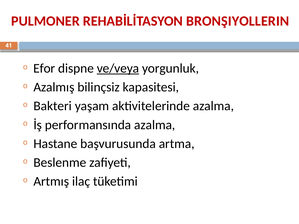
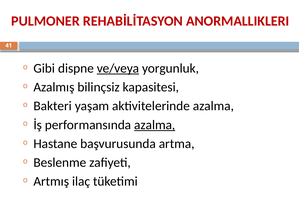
BRONŞIYOLLERIN: BRONŞIYOLLERIN -> ANORMALLIKLERI
Efor: Efor -> Gibi
azalma at (155, 125) underline: none -> present
